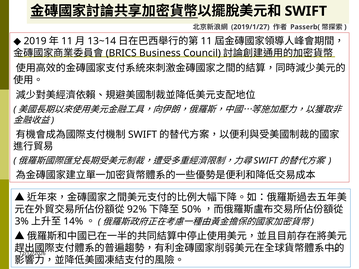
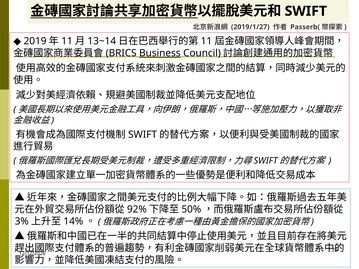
Business underline: none -> present
